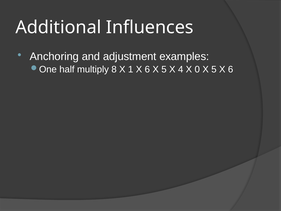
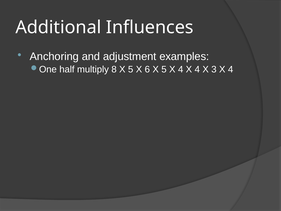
8 X 1: 1 -> 5
4 X 0: 0 -> 4
5 at (214, 69): 5 -> 3
6 at (231, 69): 6 -> 4
